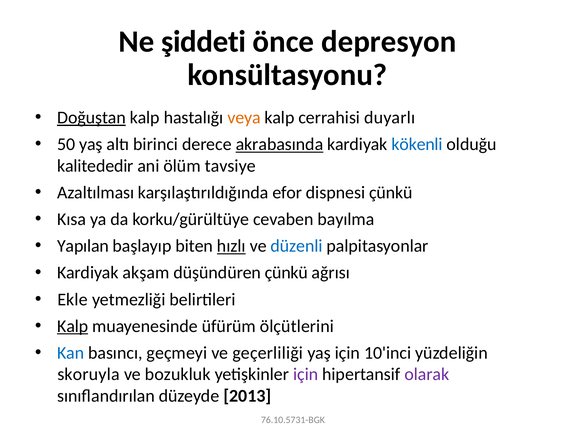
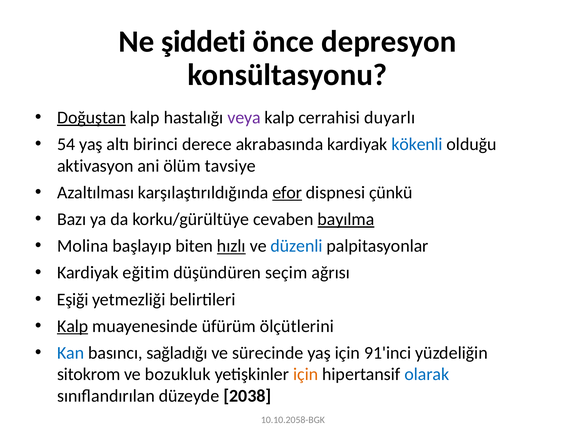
veya colour: orange -> purple
50: 50 -> 54
akrabasında underline: present -> none
kalitededir: kalitededir -> aktivasyon
efor underline: none -> present
Kısa: Kısa -> Bazı
bayılma underline: none -> present
Yapılan: Yapılan -> Molina
akşam: akşam -> eğitim
düşündüren çünkü: çünkü -> seçim
Ekle: Ekle -> Eşiği
geçmeyi: geçmeyi -> sağladığı
geçerliliği: geçerliliği -> sürecinde
10'inci: 10'inci -> 91'inci
skoruyla: skoruyla -> sitokrom
için at (306, 374) colour: purple -> orange
olarak colour: purple -> blue
2013: 2013 -> 2038
76.10.5731-BGK: 76.10.5731-BGK -> 10.10.2058-BGK
